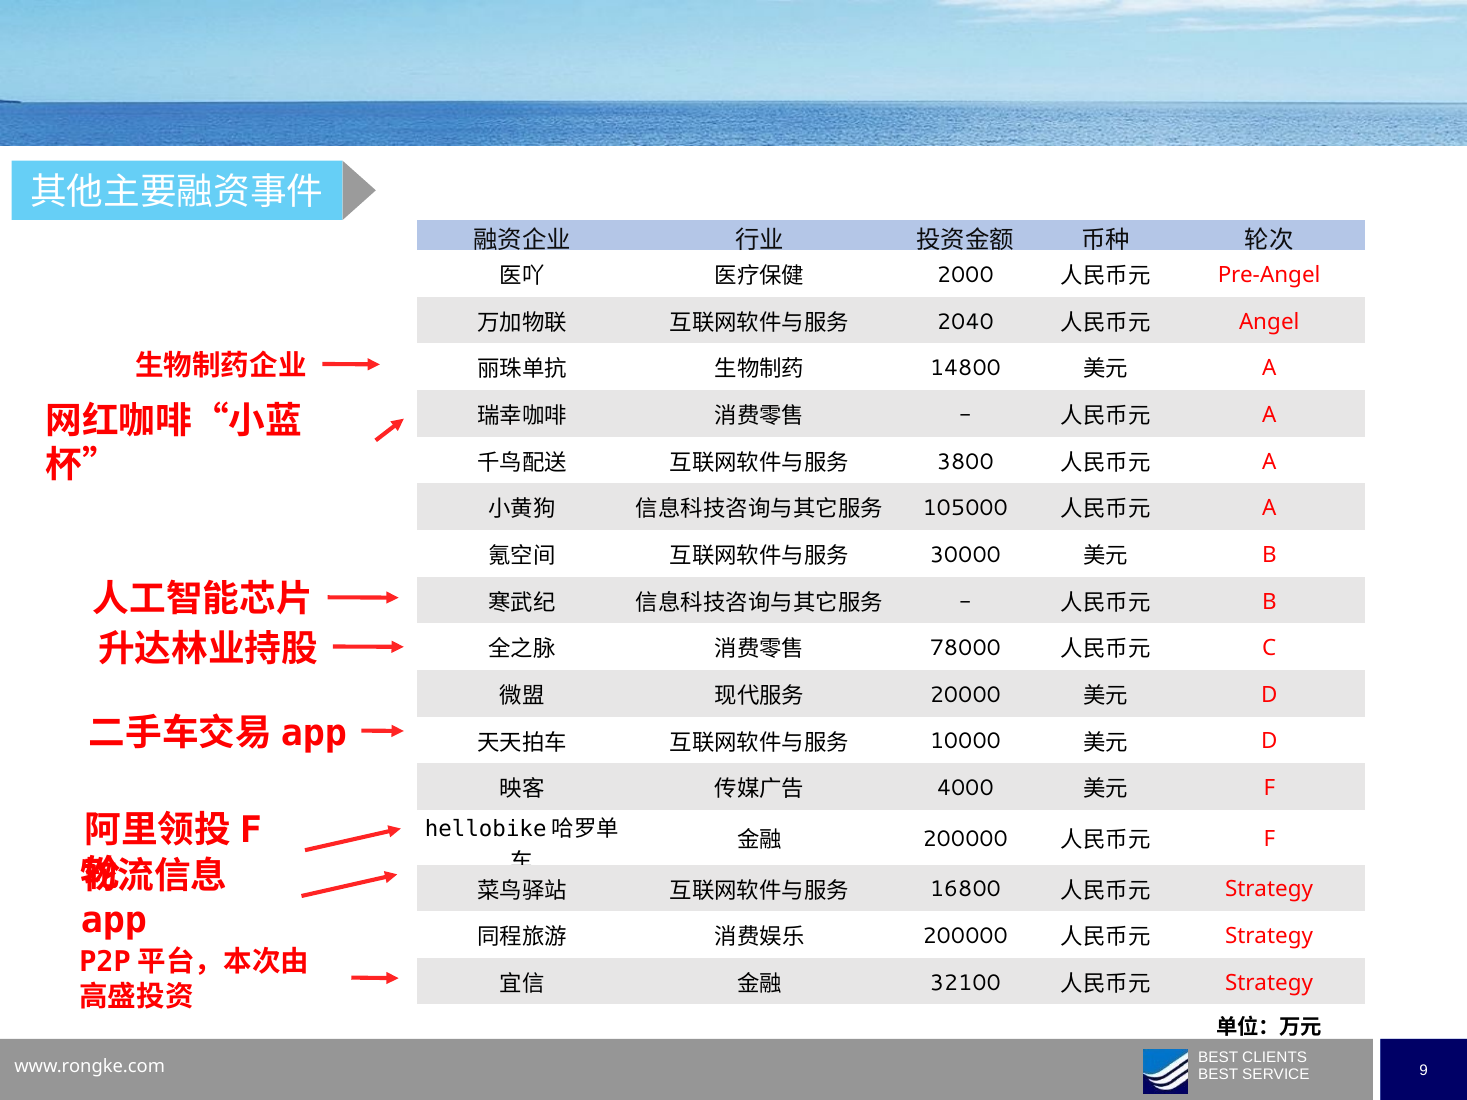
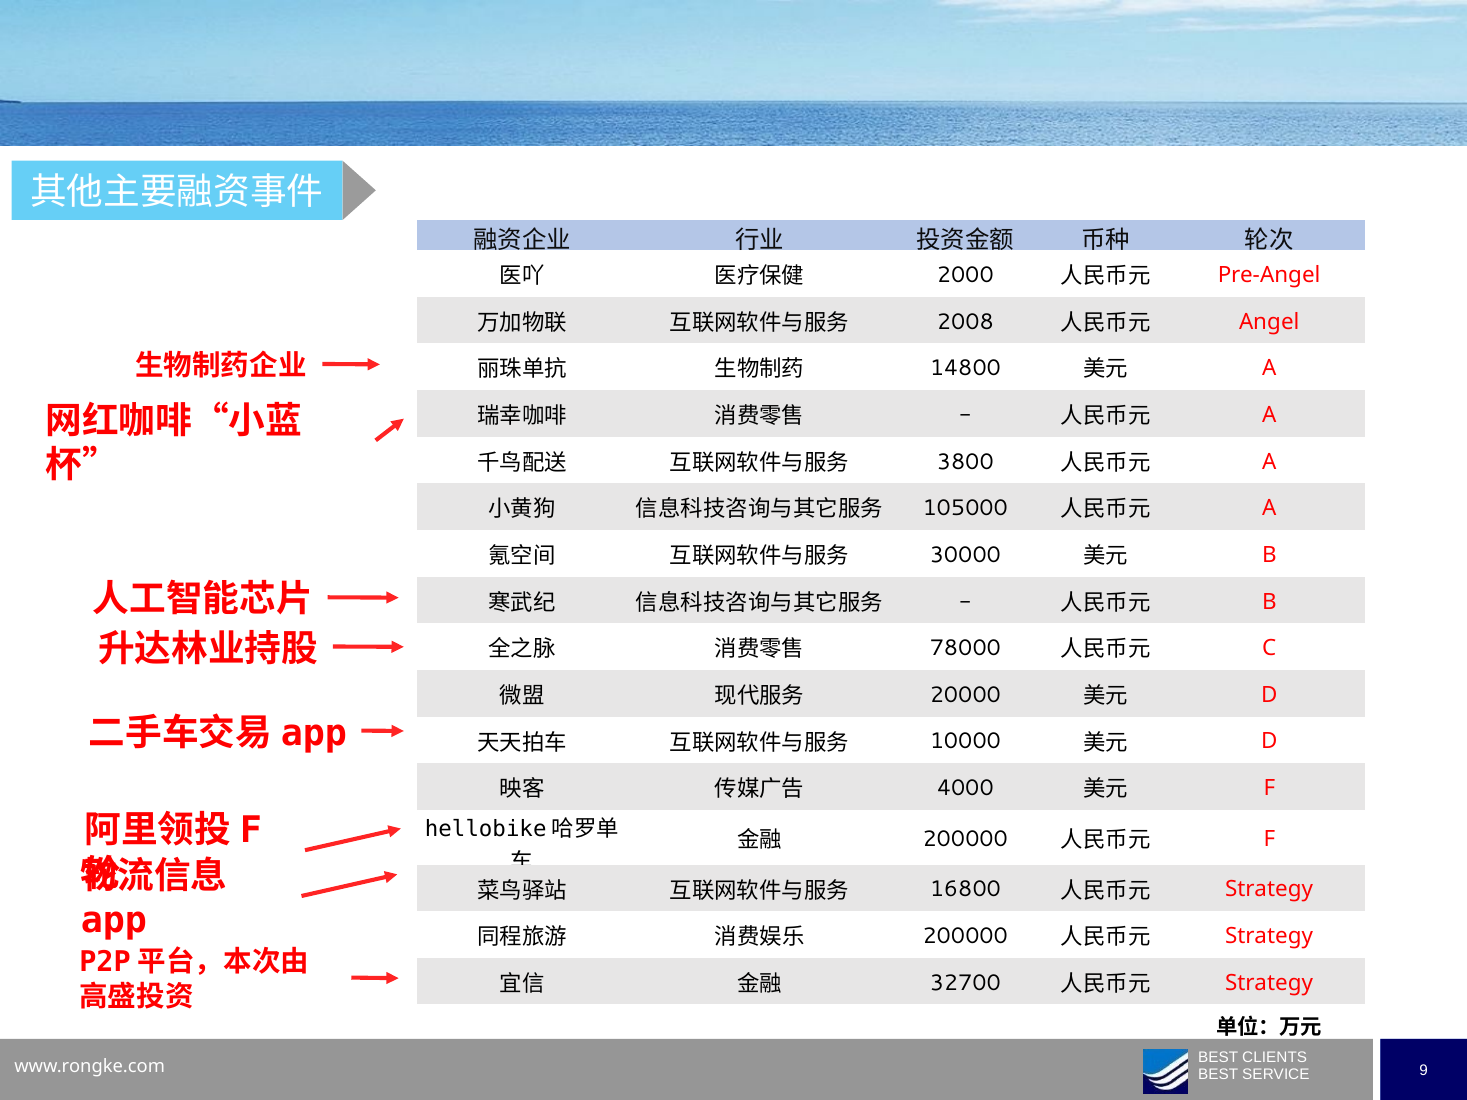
2040: 2040 -> 2008
32100: 32100 -> 32700
